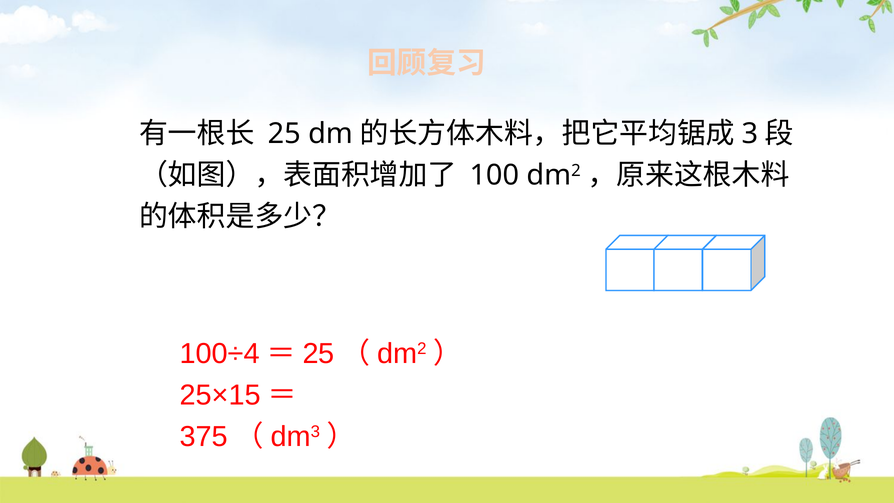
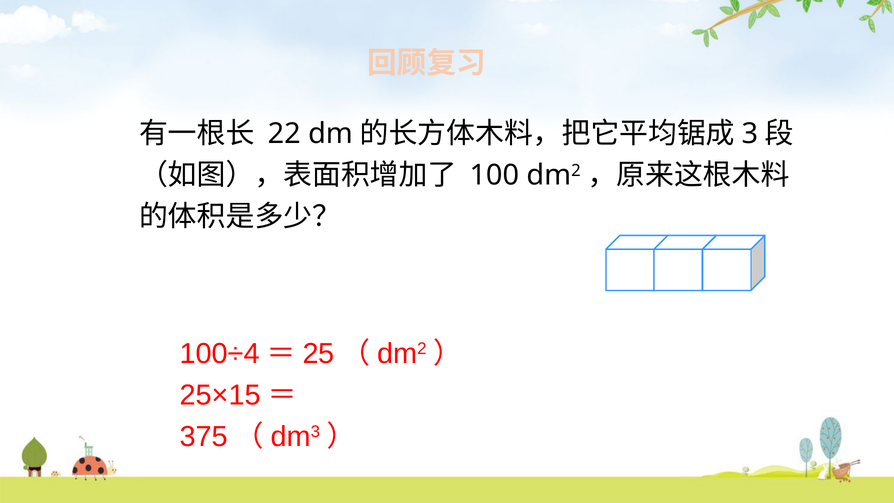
25 at (284, 134): 25 -> 22
